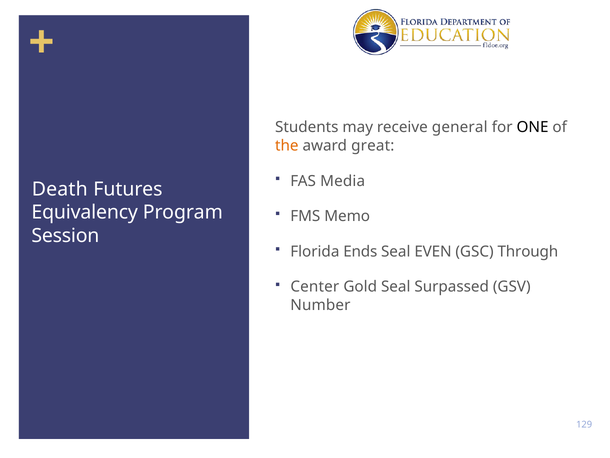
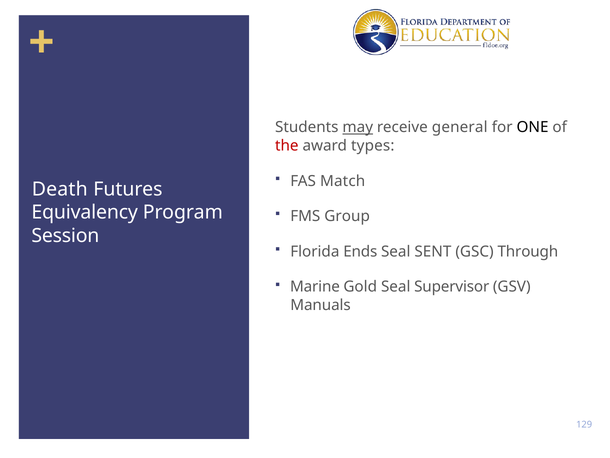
may underline: none -> present
the colour: orange -> red
great: great -> types
Media: Media -> Match
Memo: Memo -> Group
EVEN: EVEN -> SENT
Center: Center -> Marine
Surpassed: Surpassed -> Supervisor
Number: Number -> Manuals
